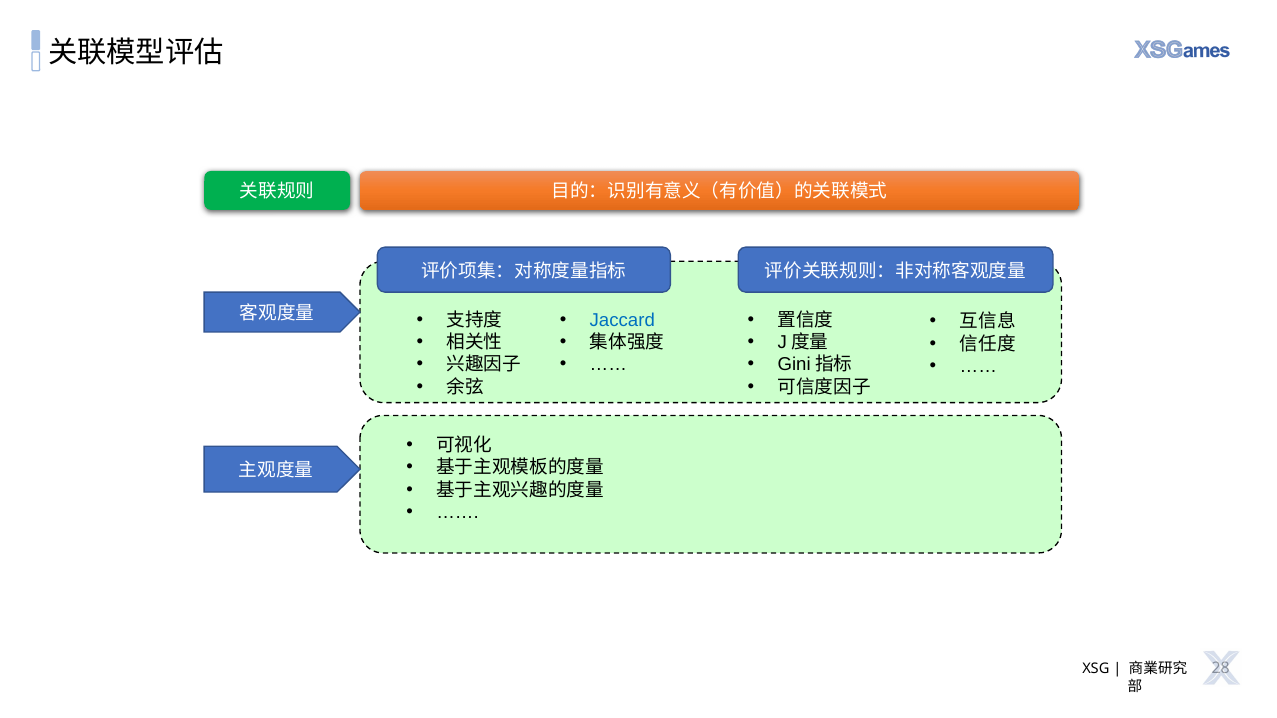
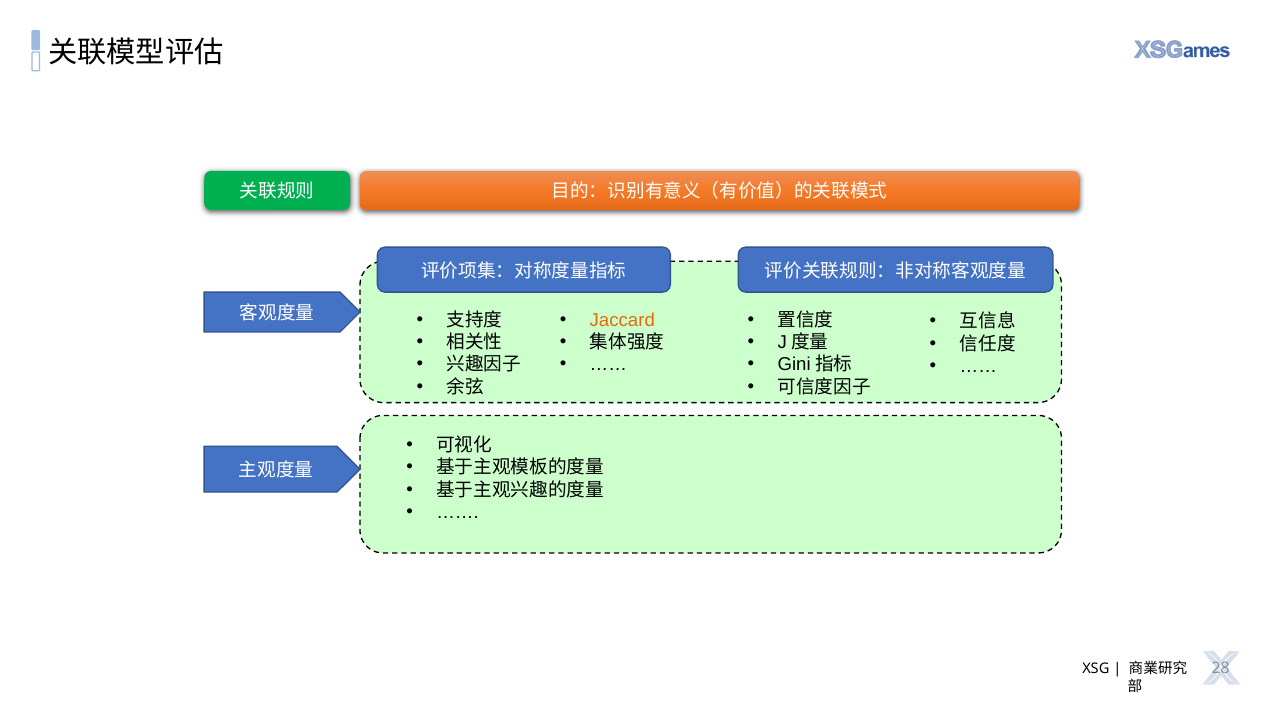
Jaccard colour: blue -> orange
